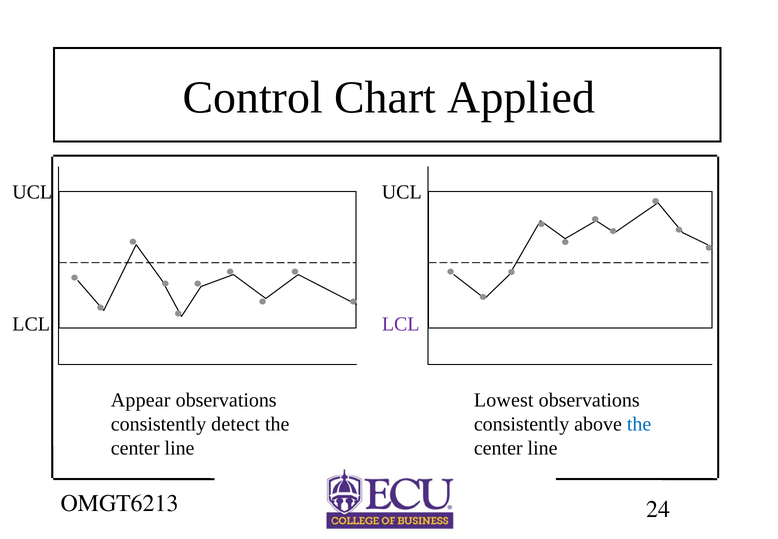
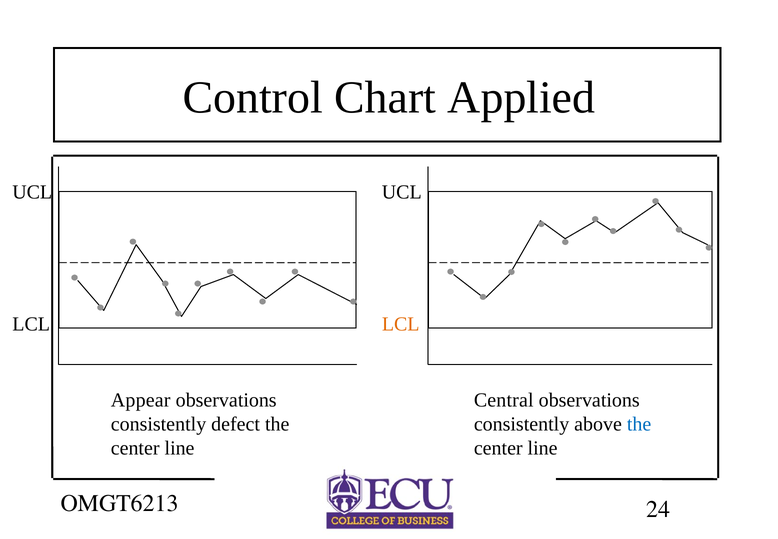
LCL at (401, 324) colour: purple -> orange
Lowest: Lowest -> Central
detect: detect -> defect
